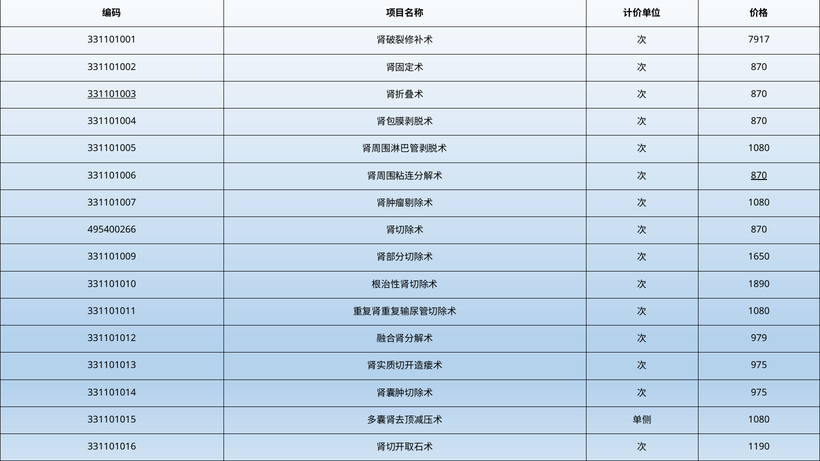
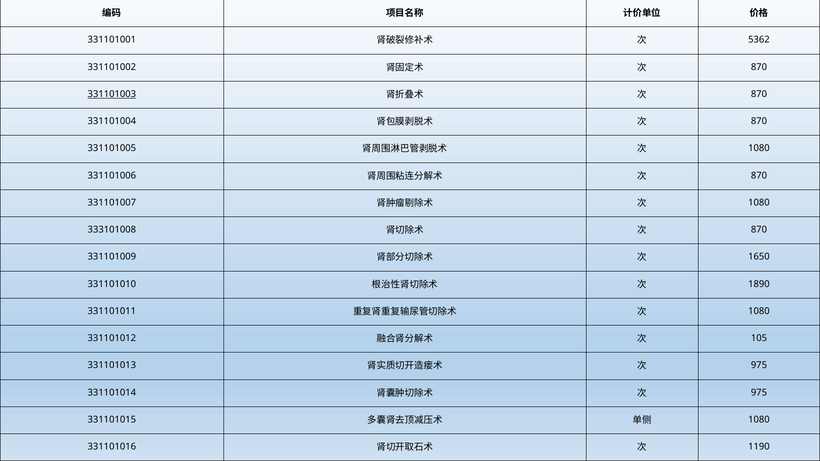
7917: 7917 -> 5362
870 at (759, 176) underline: present -> none
495400266: 495400266 -> 333101008
979: 979 -> 105
